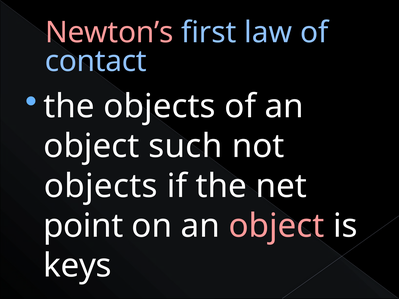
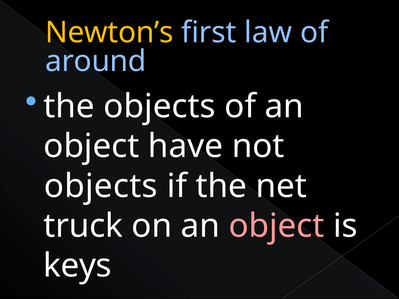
Newton’s colour: pink -> yellow
contact: contact -> around
such: such -> have
point: point -> truck
